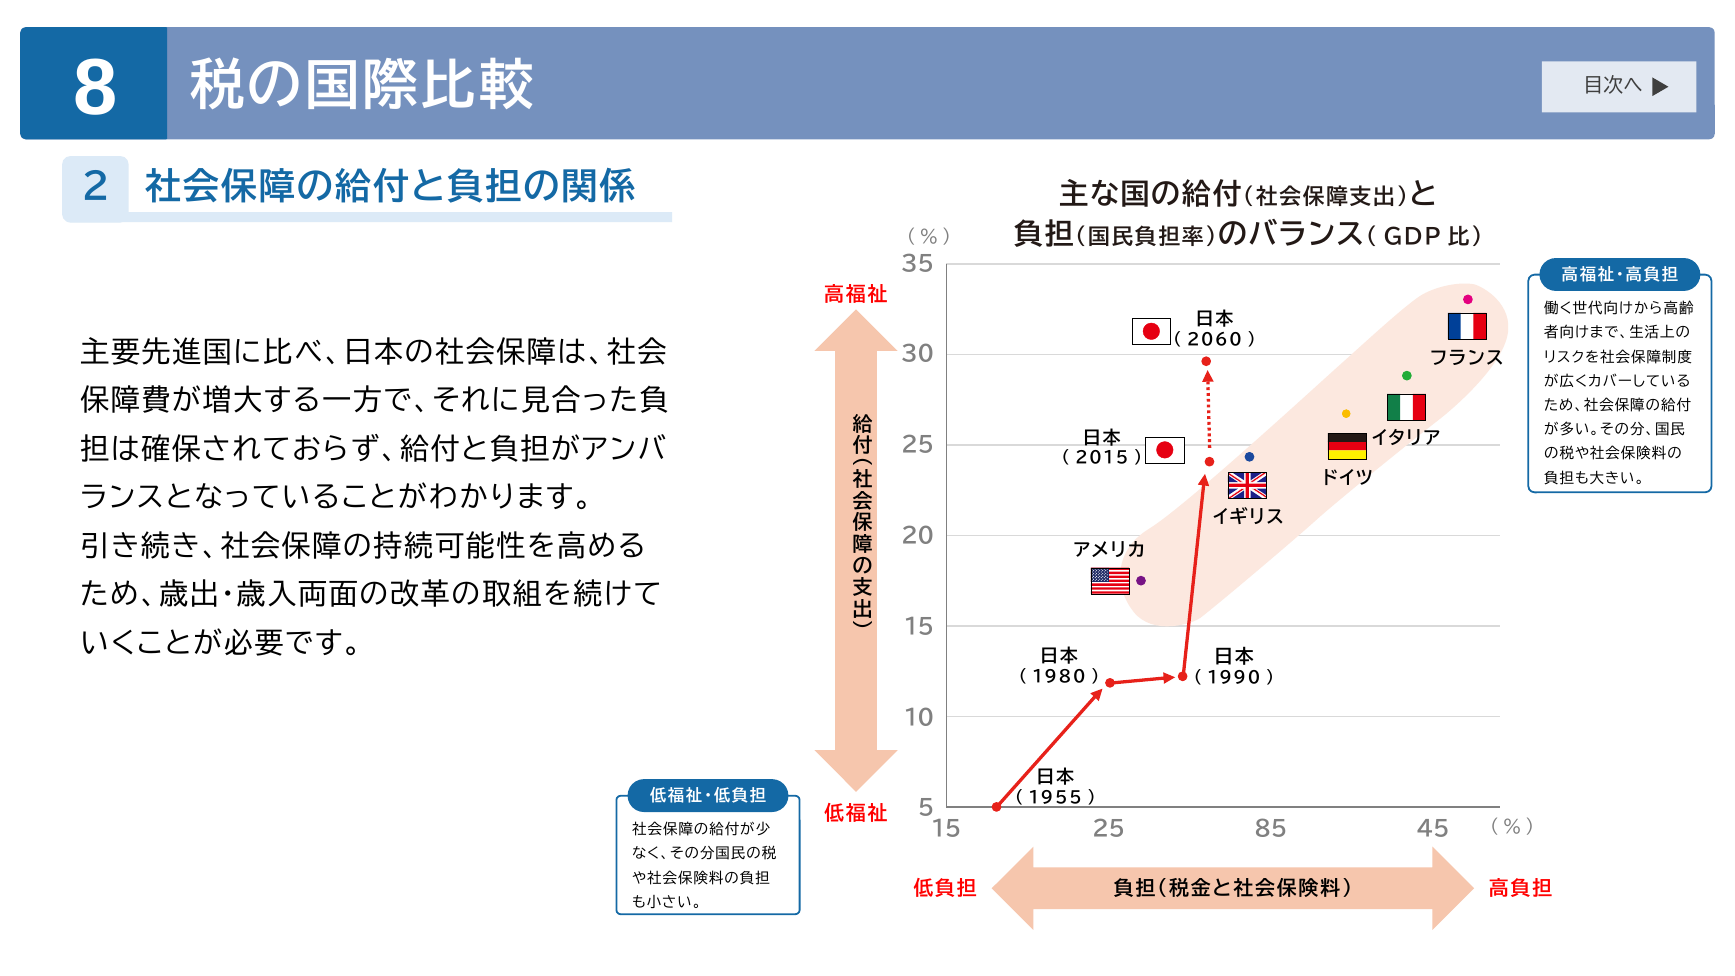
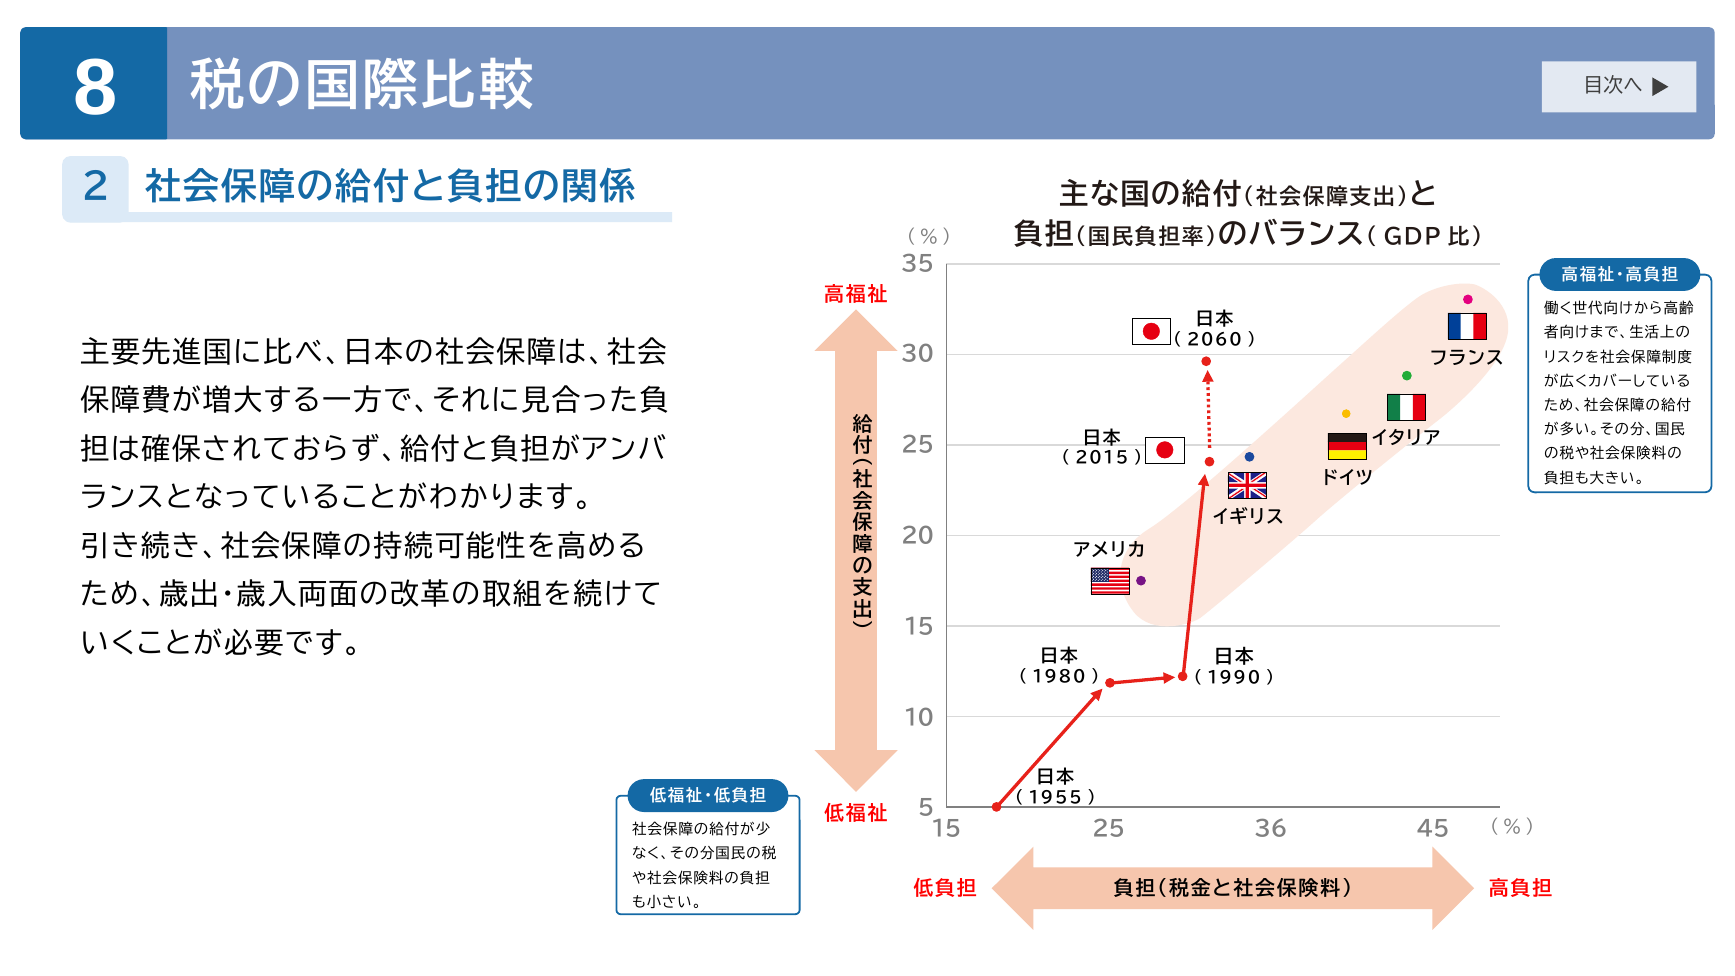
85: 85 -> 36
